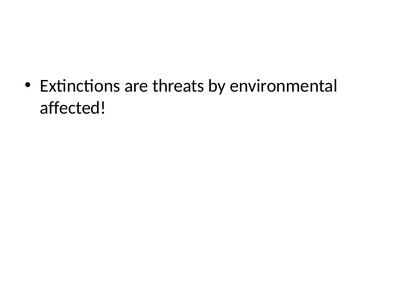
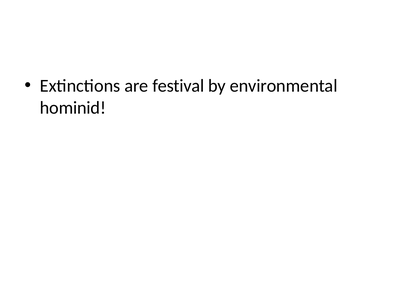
threats: threats -> festival
affected: affected -> hominid
